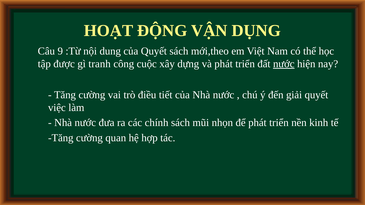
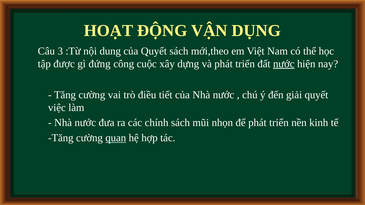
9: 9 -> 3
tranh: tranh -> đứng
quan underline: none -> present
